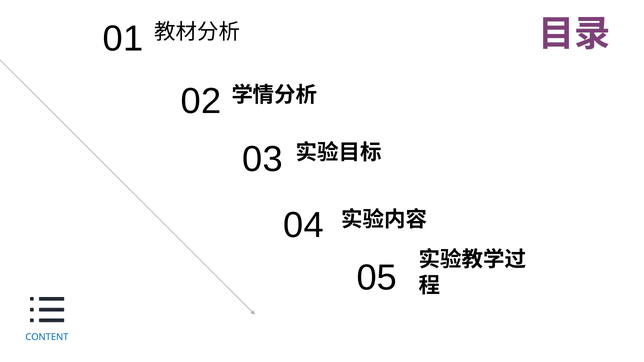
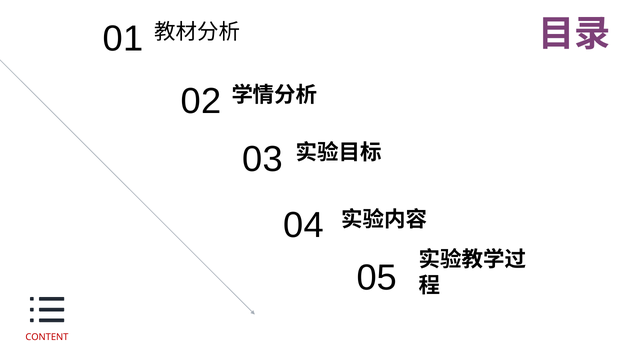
CONTENT colour: blue -> red
